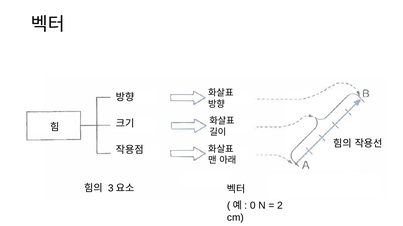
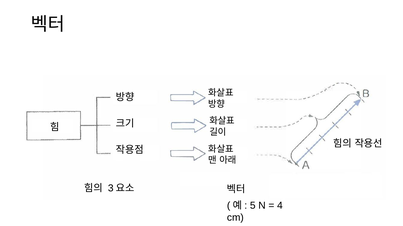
0: 0 -> 5
2: 2 -> 4
